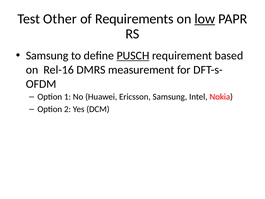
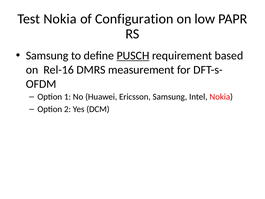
Test Other: Other -> Nokia
Requirements: Requirements -> Configuration
low underline: present -> none
